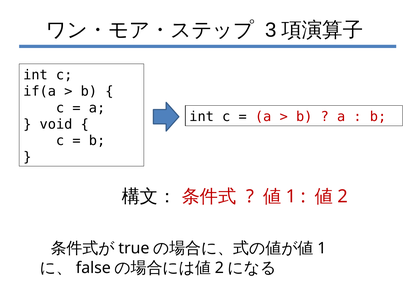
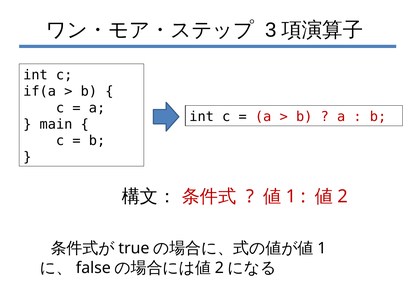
void: void -> main
